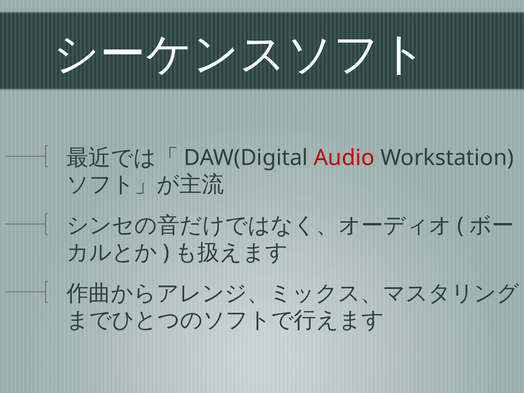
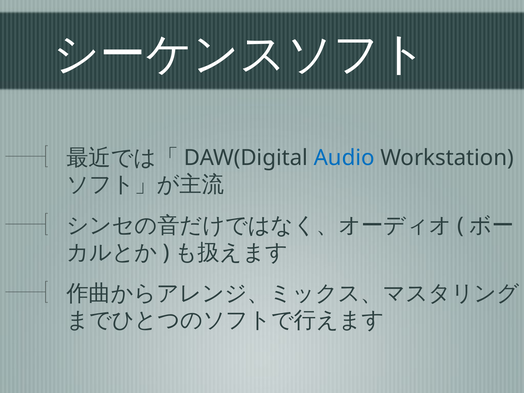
Audio colour: red -> blue
